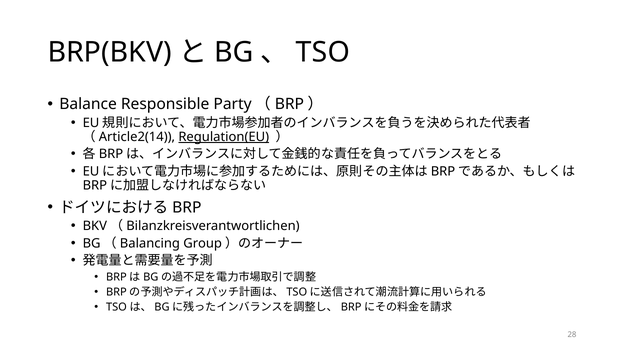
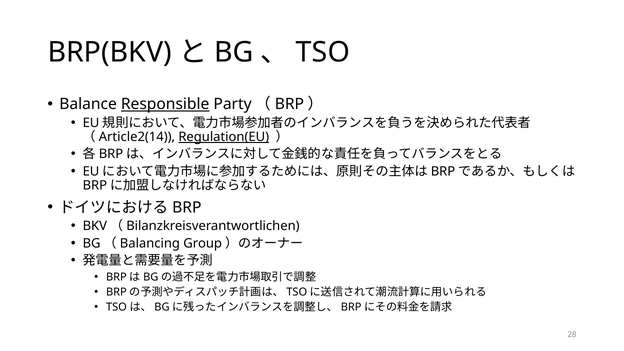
Responsible underline: none -> present
